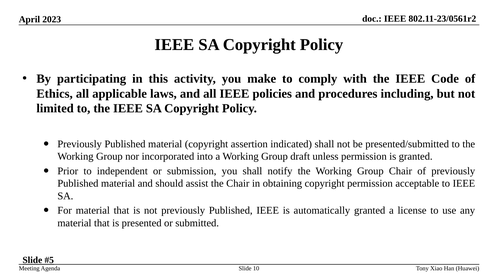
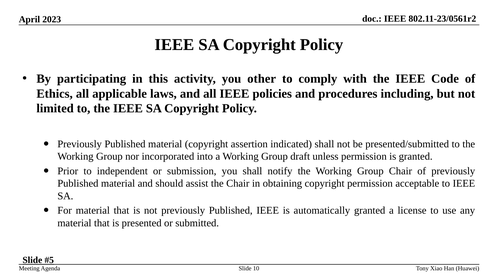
make: make -> other
